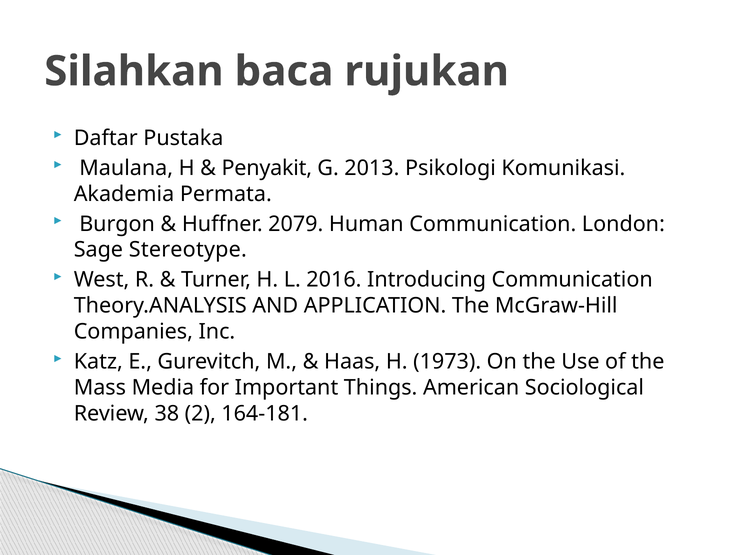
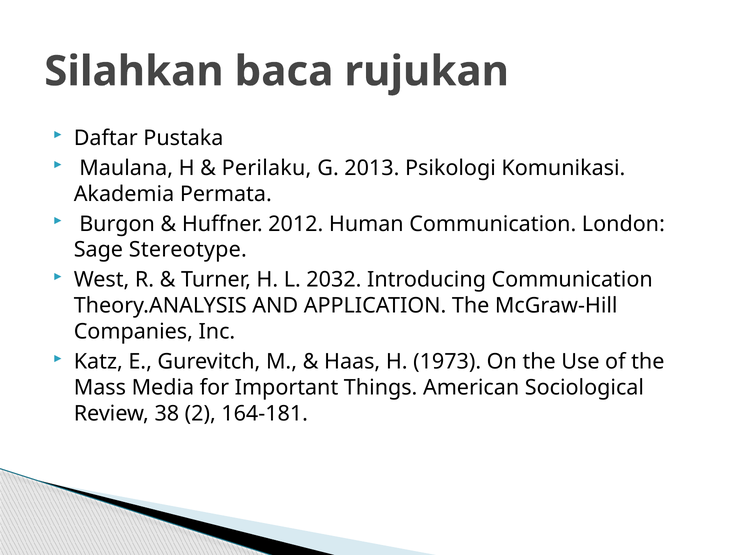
Penyakit: Penyakit -> Perilaku
2079: 2079 -> 2012
2016: 2016 -> 2032
